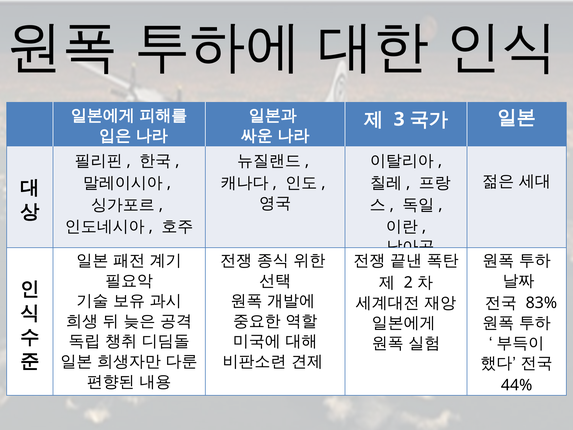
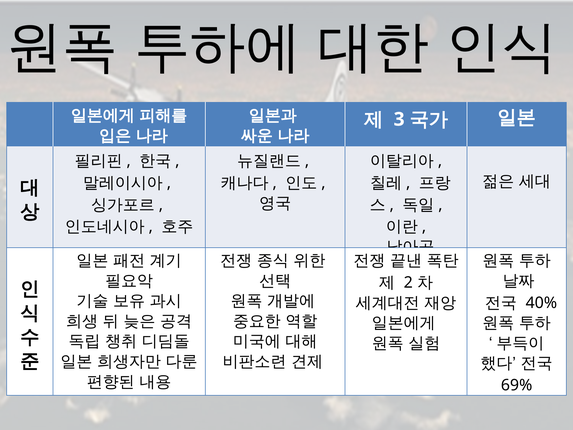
83%: 83% -> 40%
44%: 44% -> 69%
